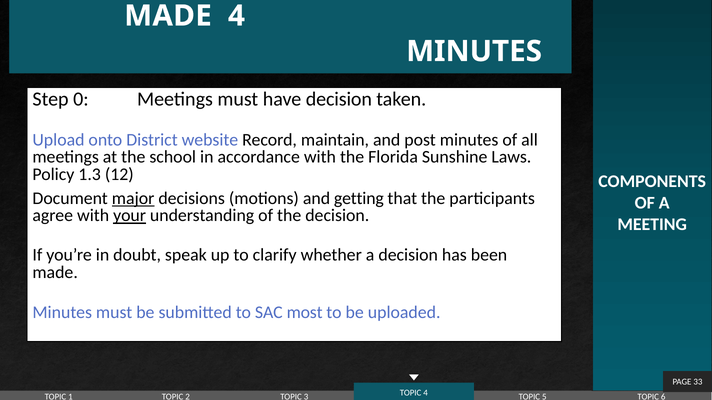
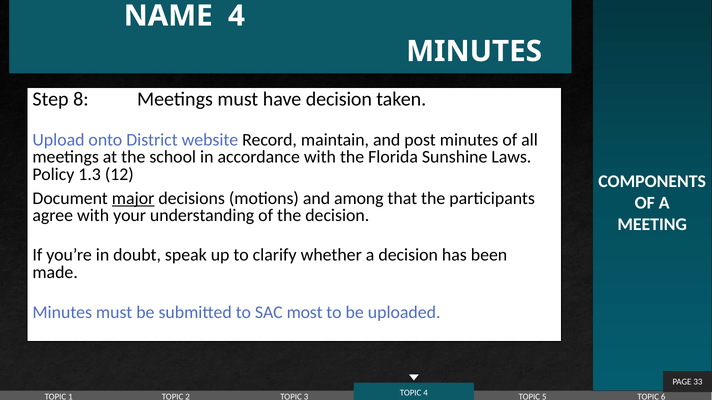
MADE at (168, 16): MADE -> NAME
0: 0 -> 8
getting: getting -> among
your underline: present -> none
